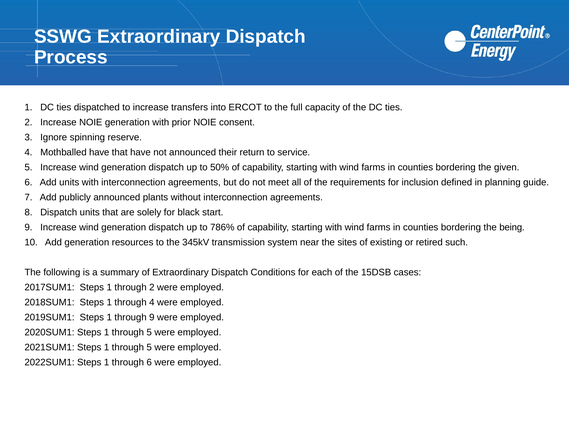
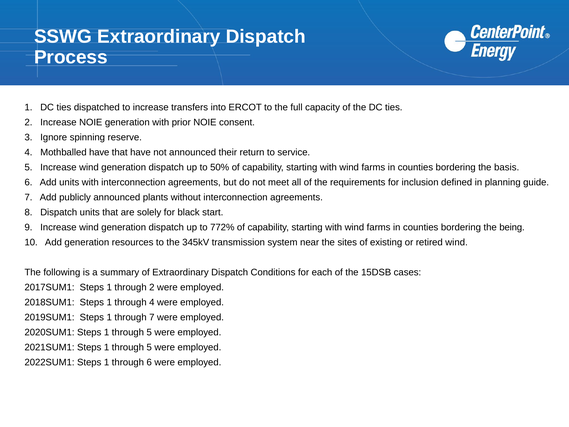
given: given -> basis
786%: 786% -> 772%
retired such: such -> wind
through 9: 9 -> 7
